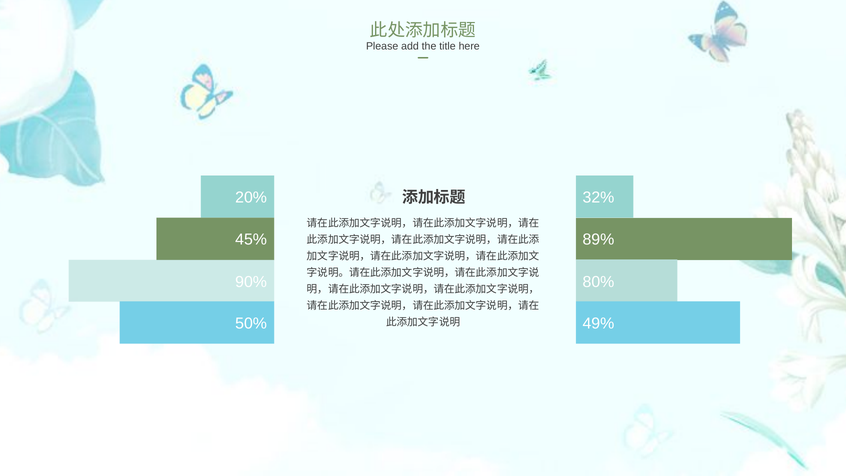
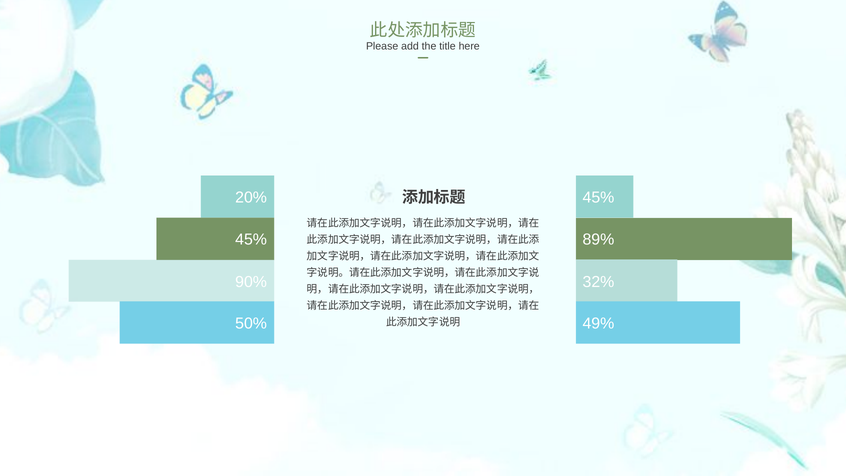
32% at (598, 197): 32% -> 45%
80%: 80% -> 32%
